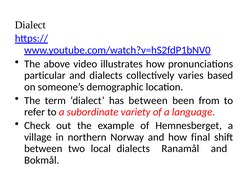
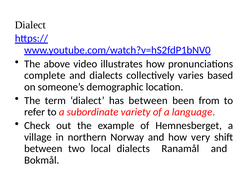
particular: particular -> complete
final: final -> very
